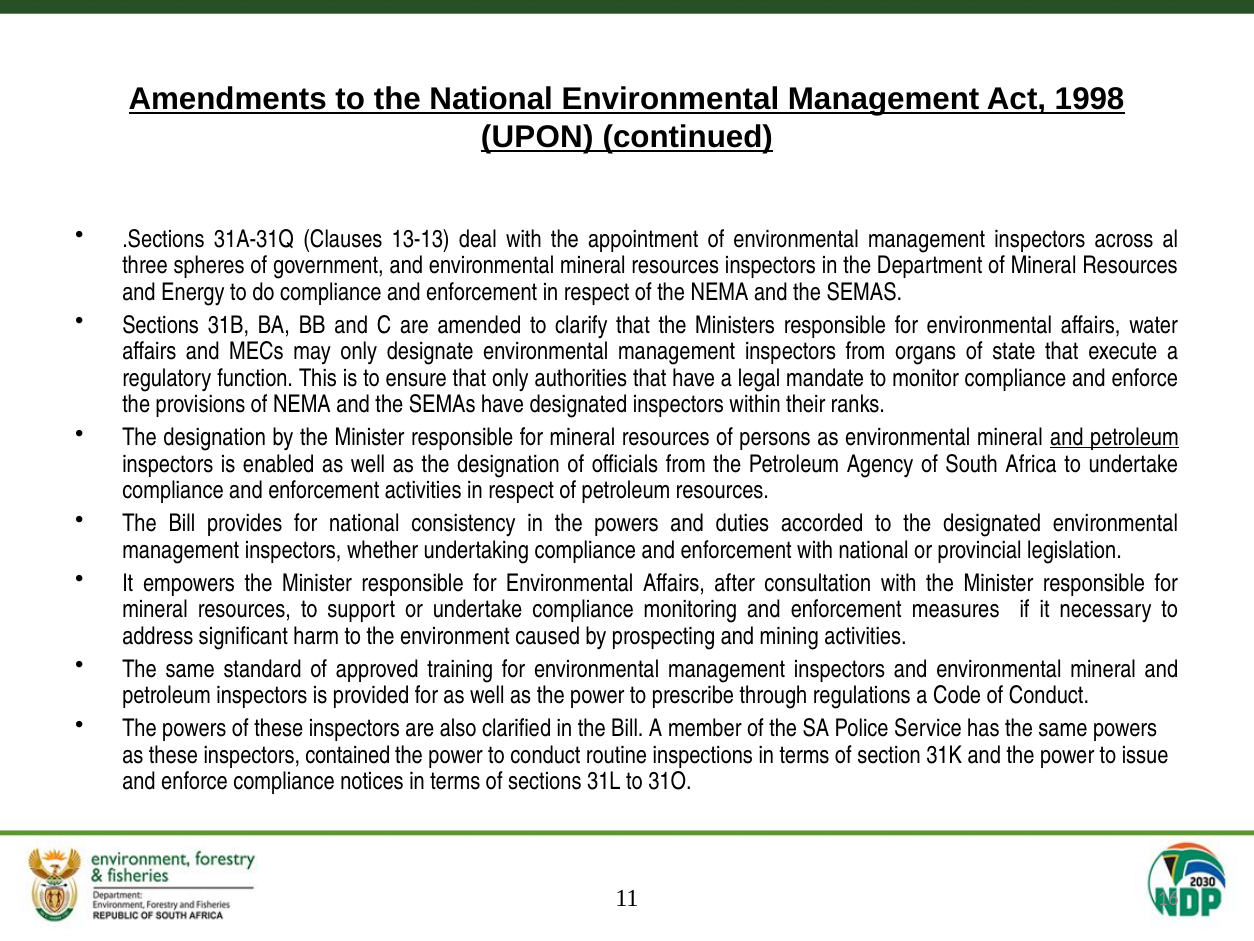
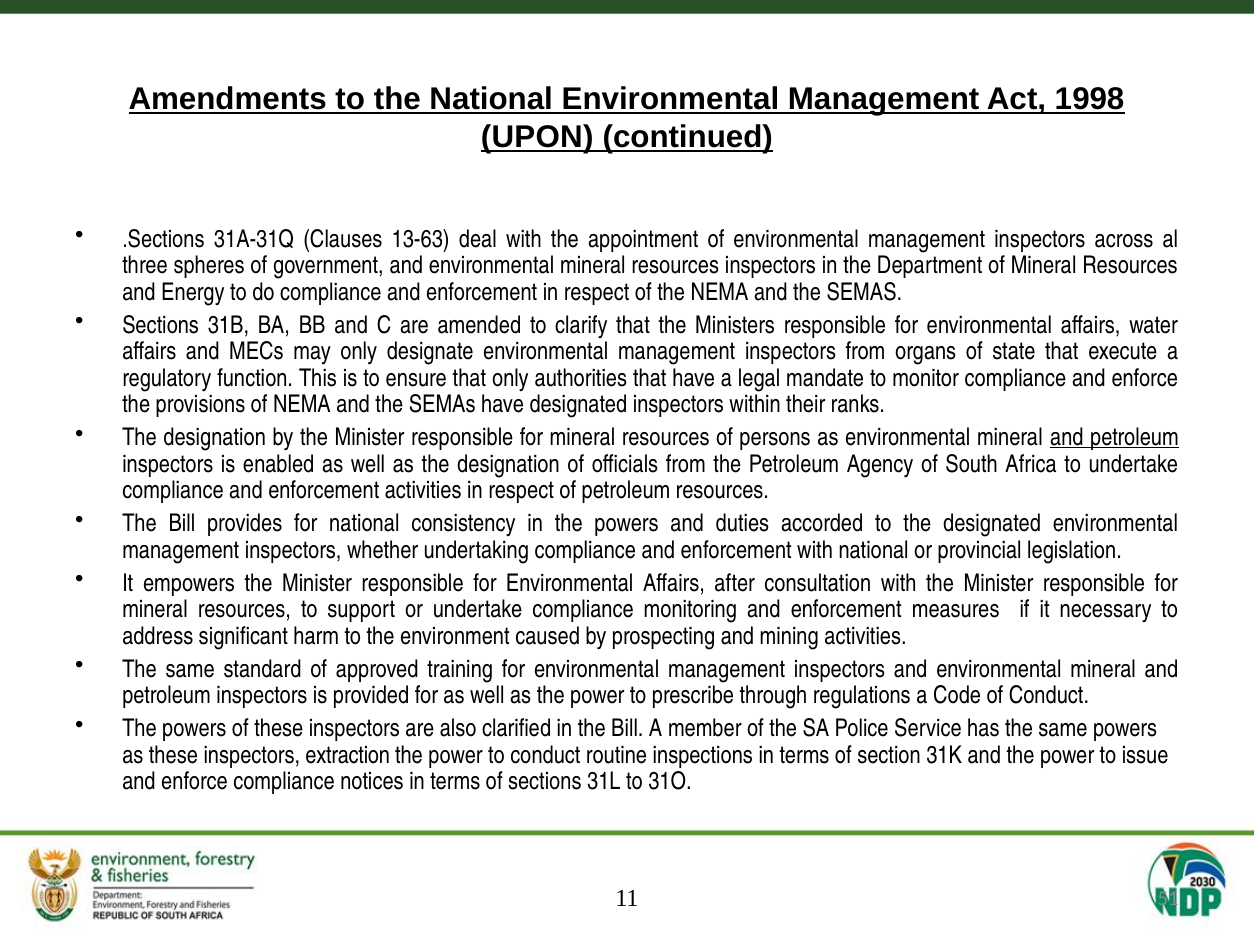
13-13: 13-13 -> 13-63
contained: contained -> extraction
16: 16 -> 51
